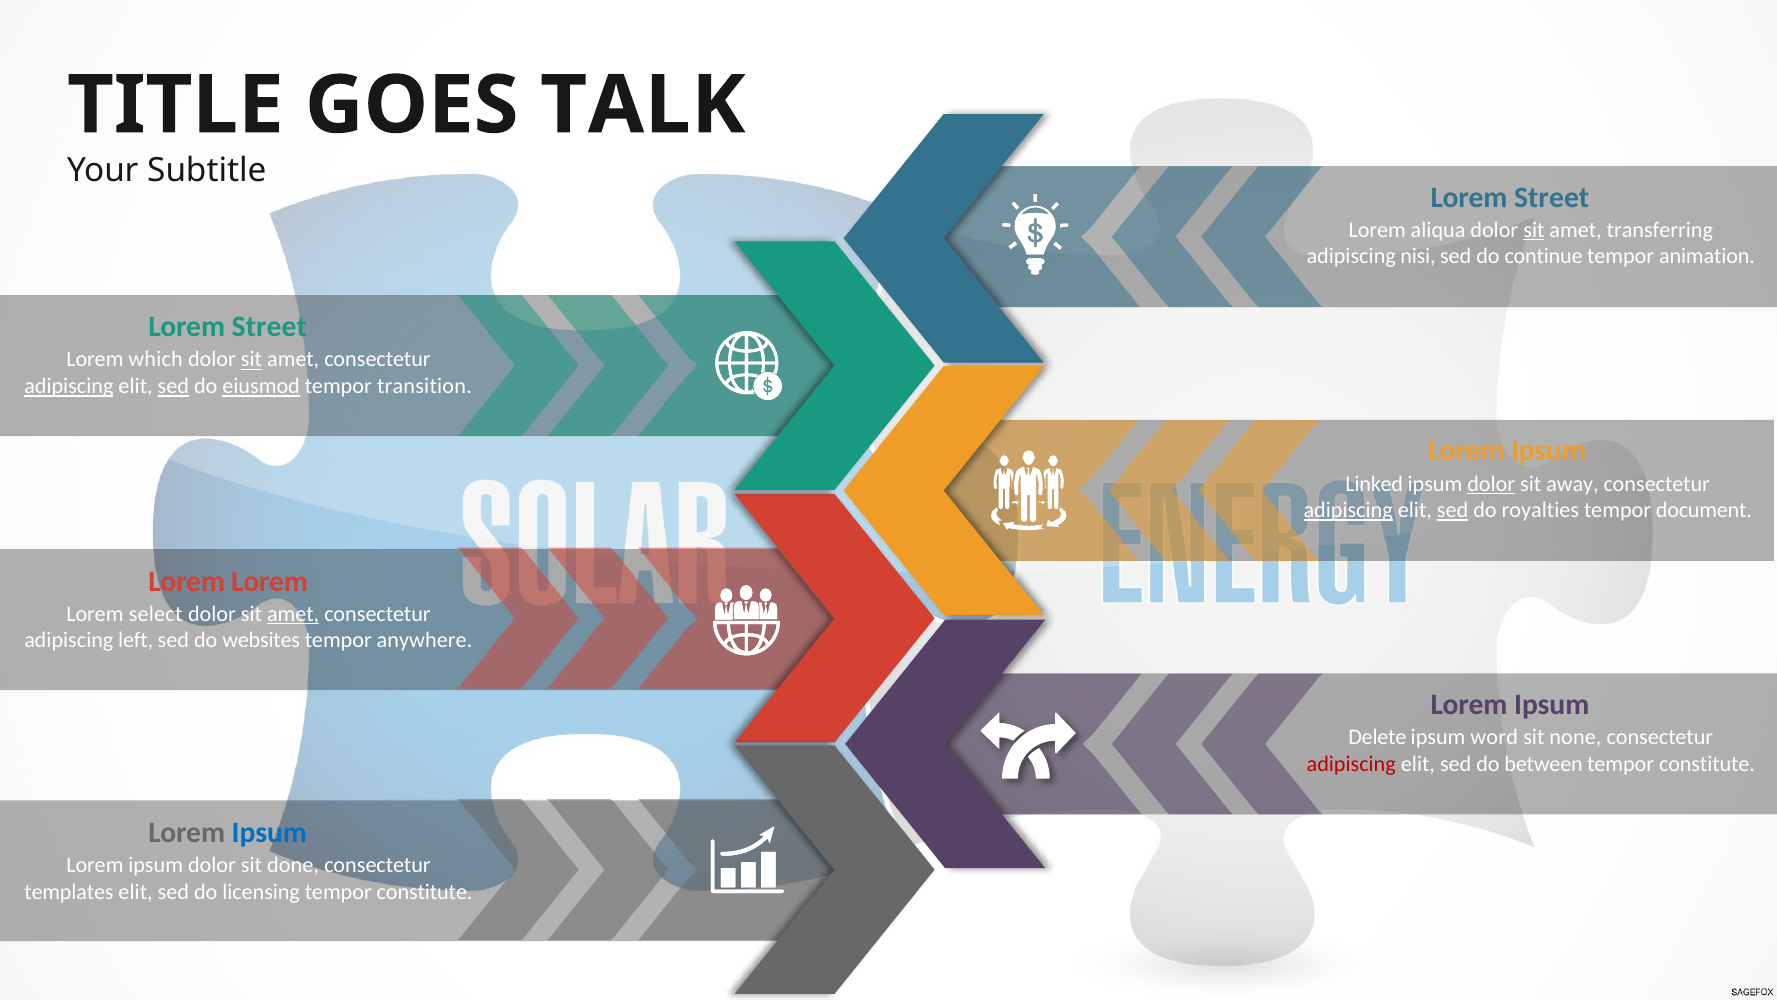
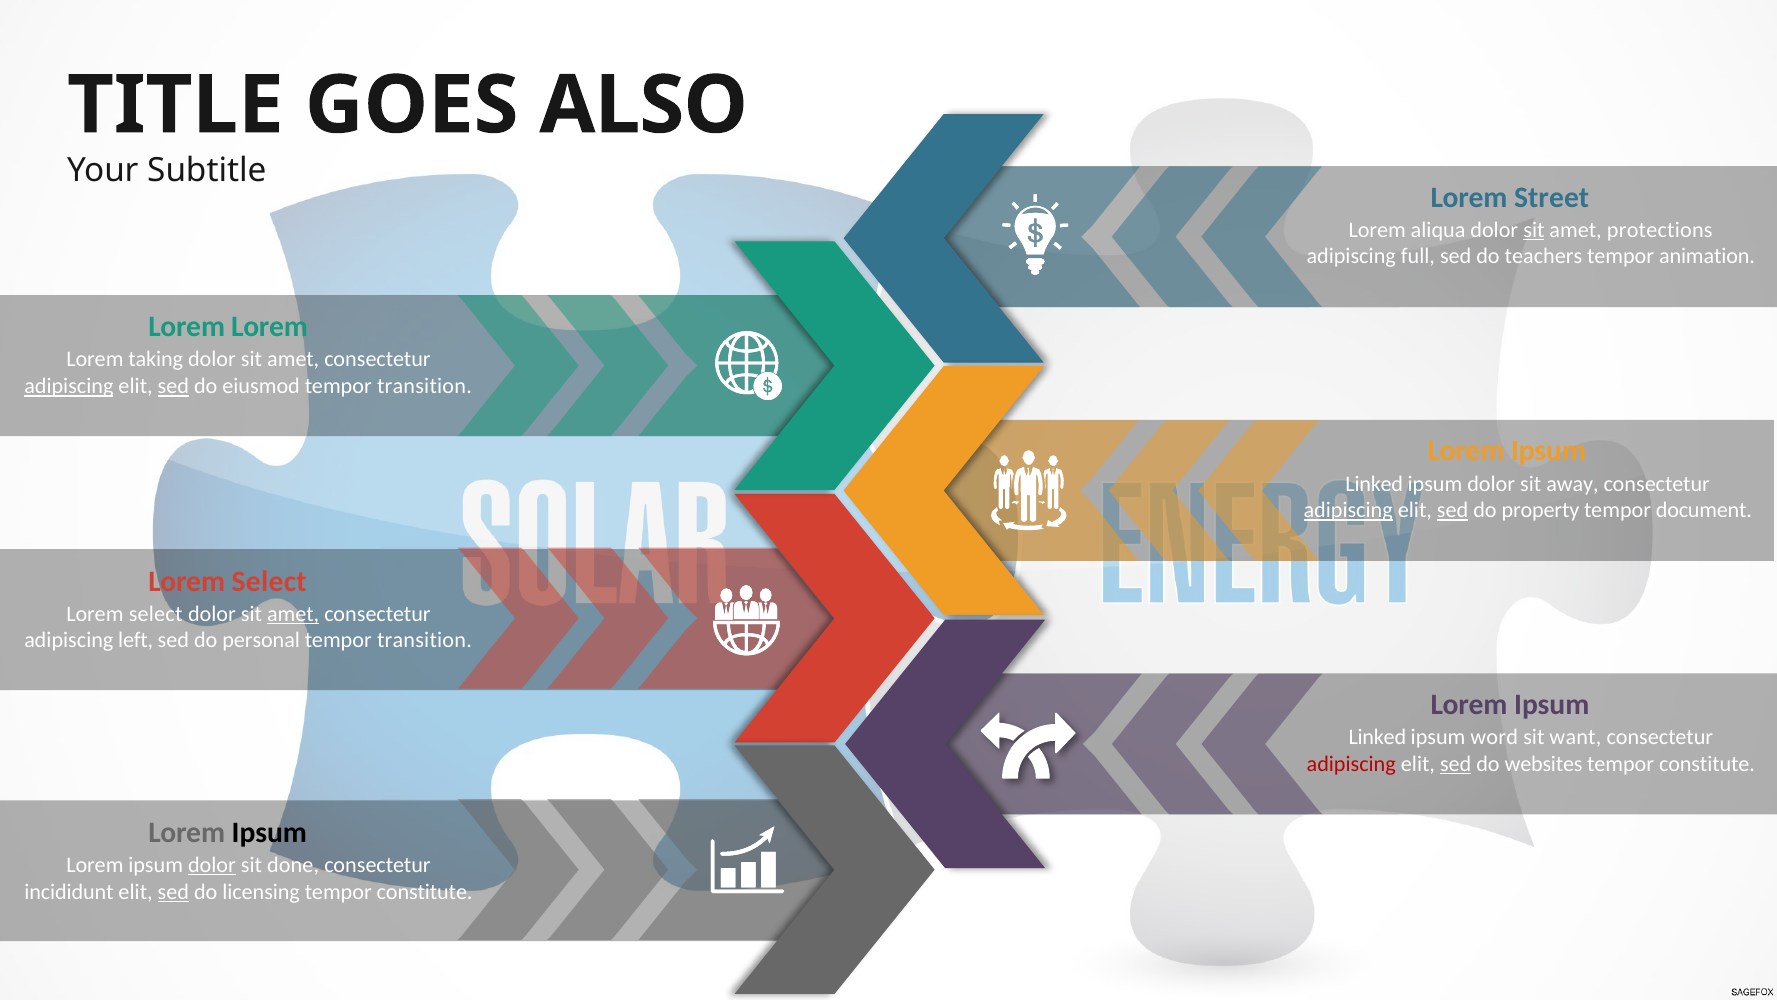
TALK: TALK -> ALSO
transferring: transferring -> protections
nisi: nisi -> full
continue: continue -> teachers
Street at (269, 327): Street -> Lorem
which: which -> taking
sit at (252, 359) underline: present -> none
eiusmod underline: present -> none
dolor at (1491, 483) underline: present -> none
royalties: royalties -> property
Lorem at (269, 581): Lorem -> Select
websites: websites -> personal
anywhere at (425, 640): anywhere -> transition
Delete at (1377, 737): Delete -> Linked
none: none -> want
sed at (1456, 764) underline: none -> present
between: between -> websites
Ipsum at (269, 832) colour: blue -> black
dolor at (212, 865) underline: none -> present
templates: templates -> incididunt
sed at (173, 891) underline: none -> present
